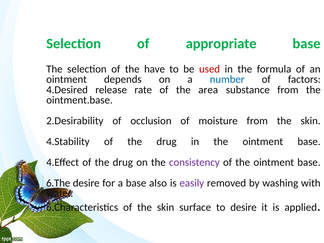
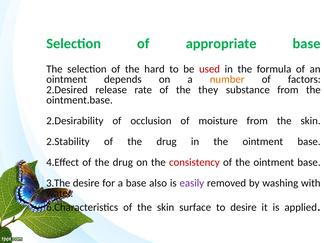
have: have -> hard
number colour: blue -> orange
4.Desired: 4.Desired -> 2.Desired
area: area -> they
4.Stability: 4.Stability -> 2.Stability
consistency colour: purple -> red
6.The: 6.The -> 3.The
